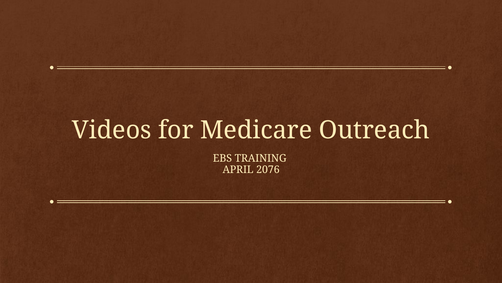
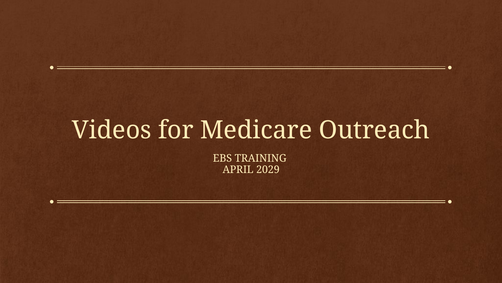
2076: 2076 -> 2029
